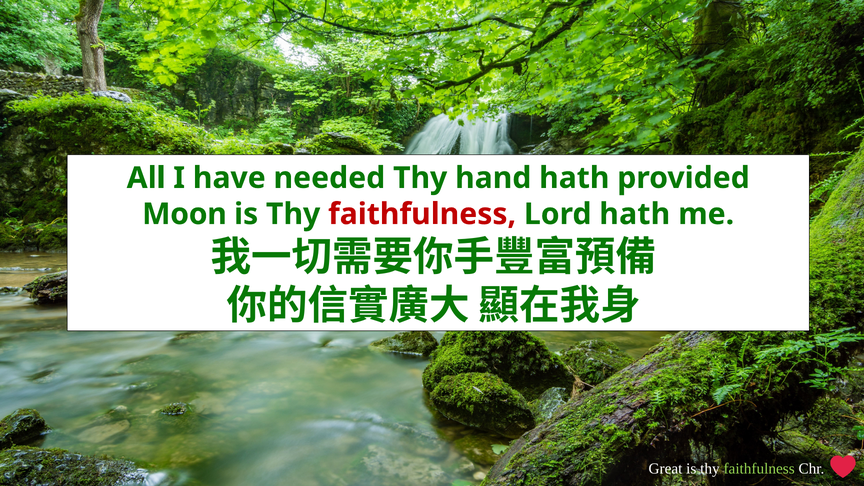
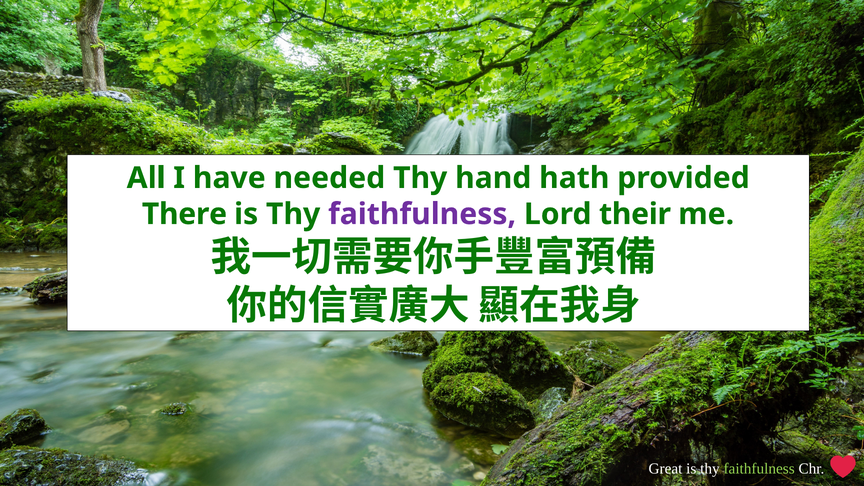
Moon: Moon -> There
faithfulness at (422, 214) colour: red -> purple
Lord hath: hath -> their
